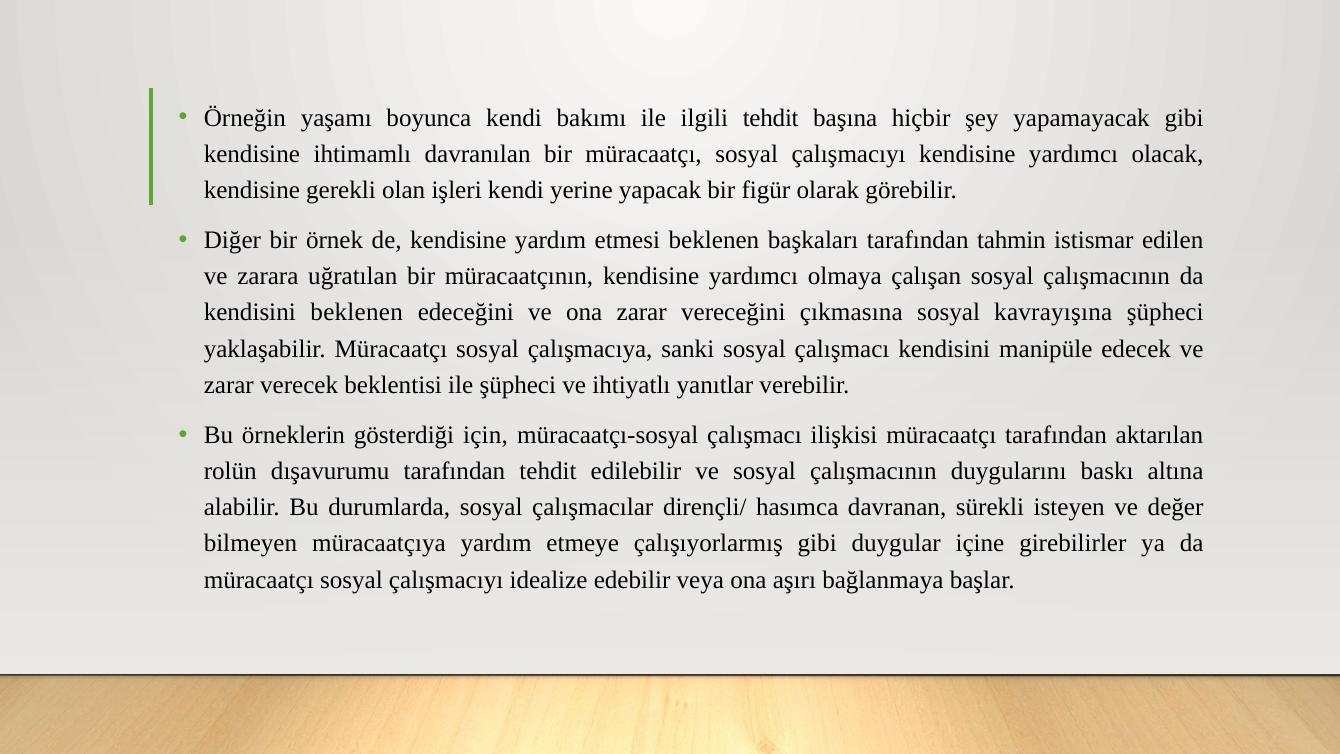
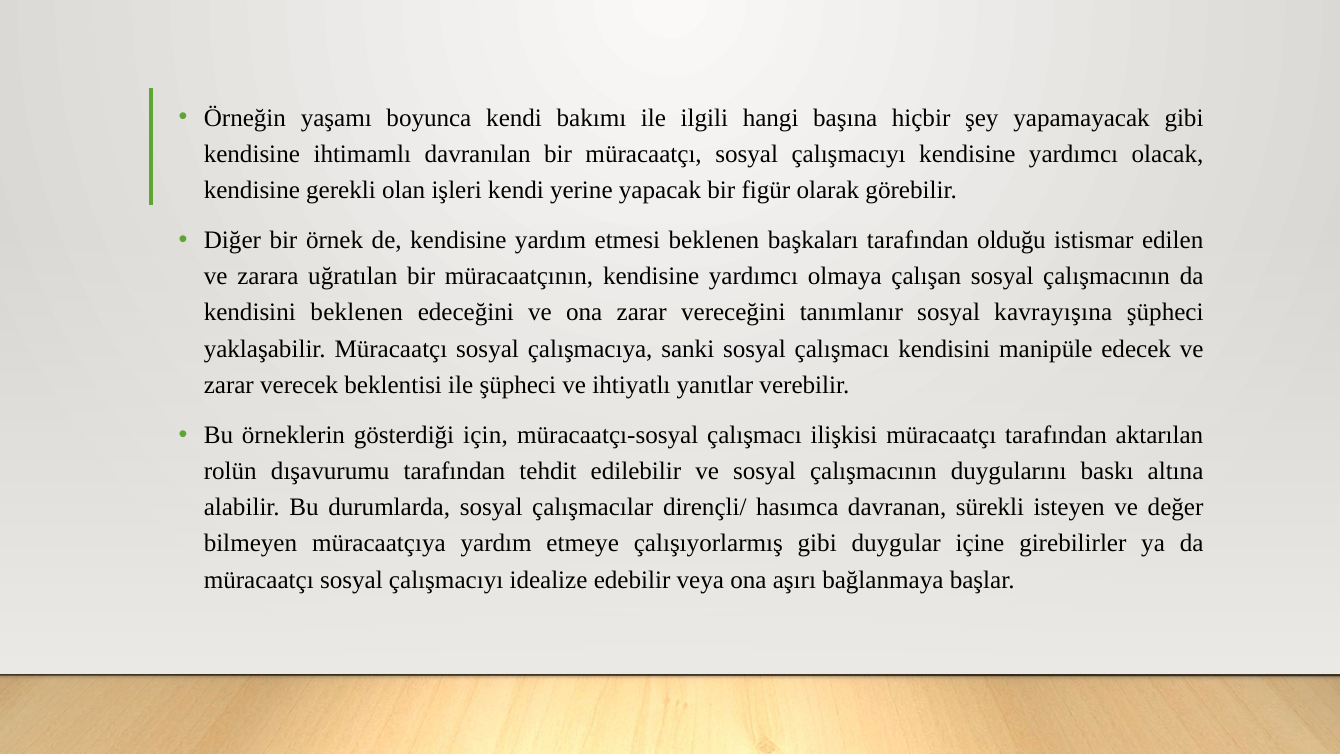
ilgili tehdit: tehdit -> hangi
tahmin: tahmin -> olduğu
çıkmasına: çıkmasına -> tanımlanır
